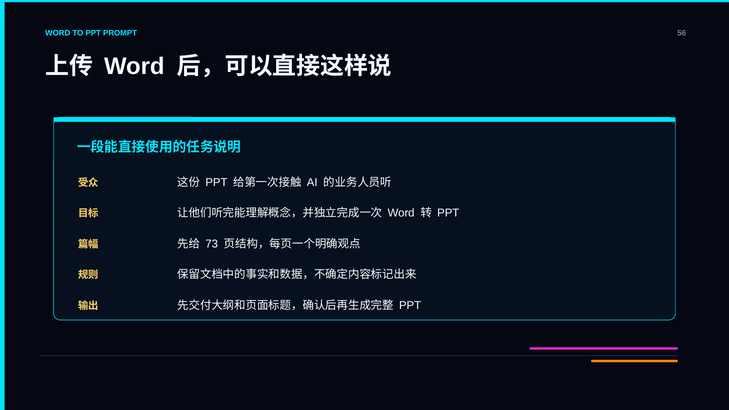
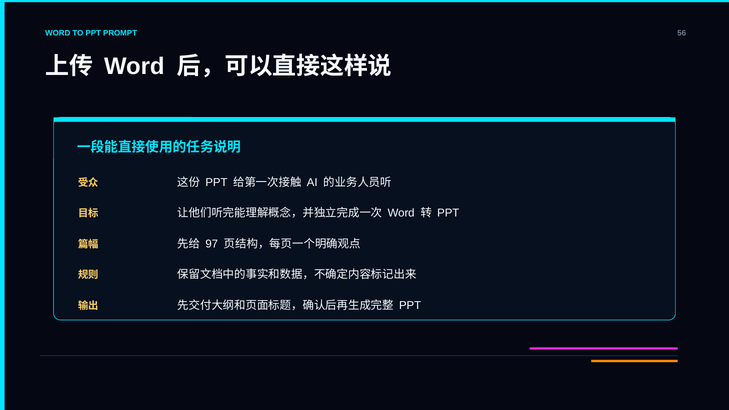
73: 73 -> 97
